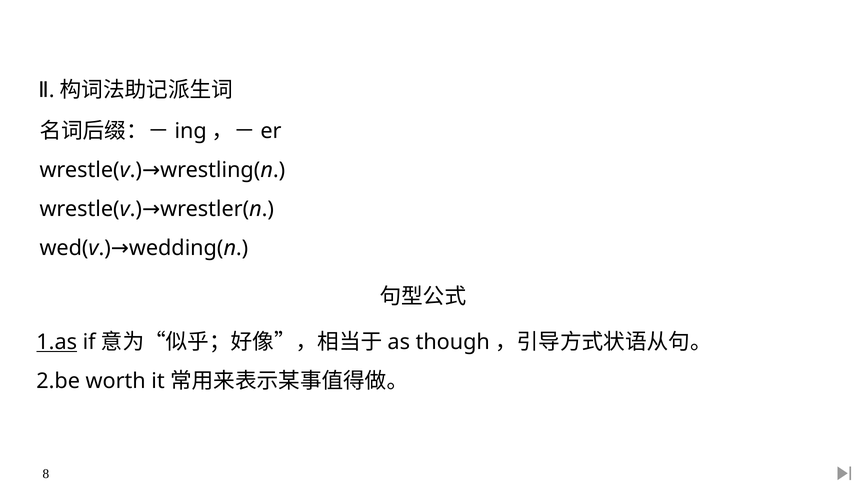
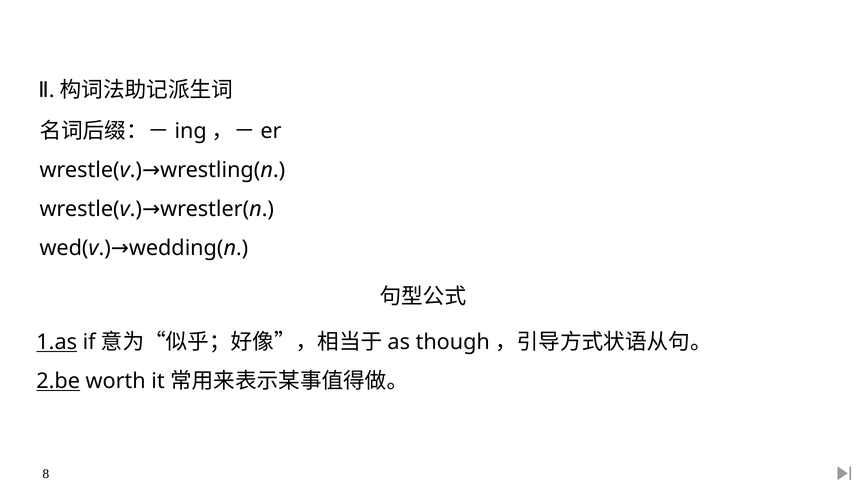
2.be underline: none -> present
